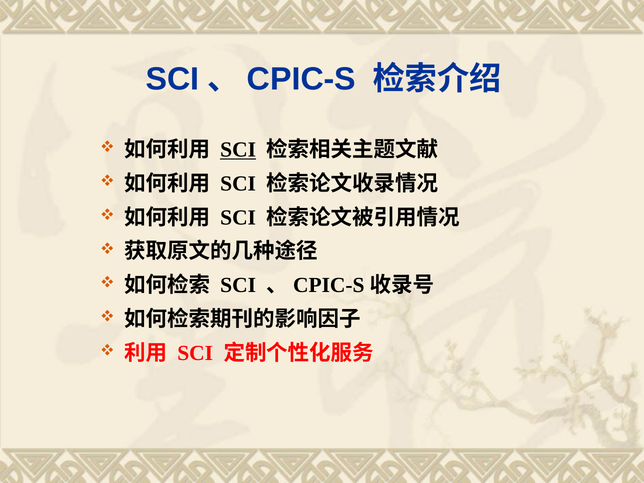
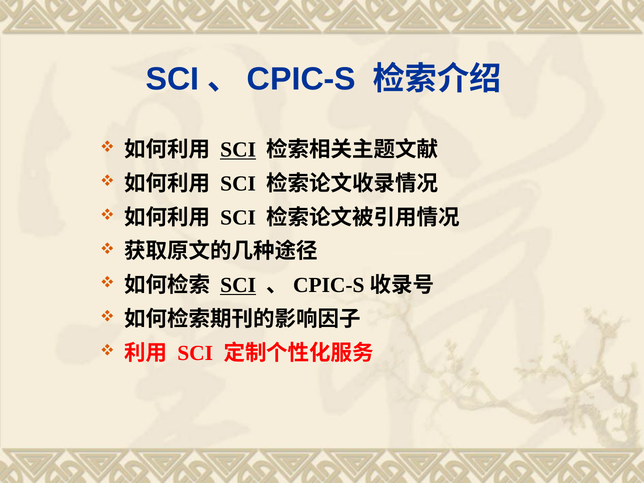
SCI at (238, 285) underline: none -> present
